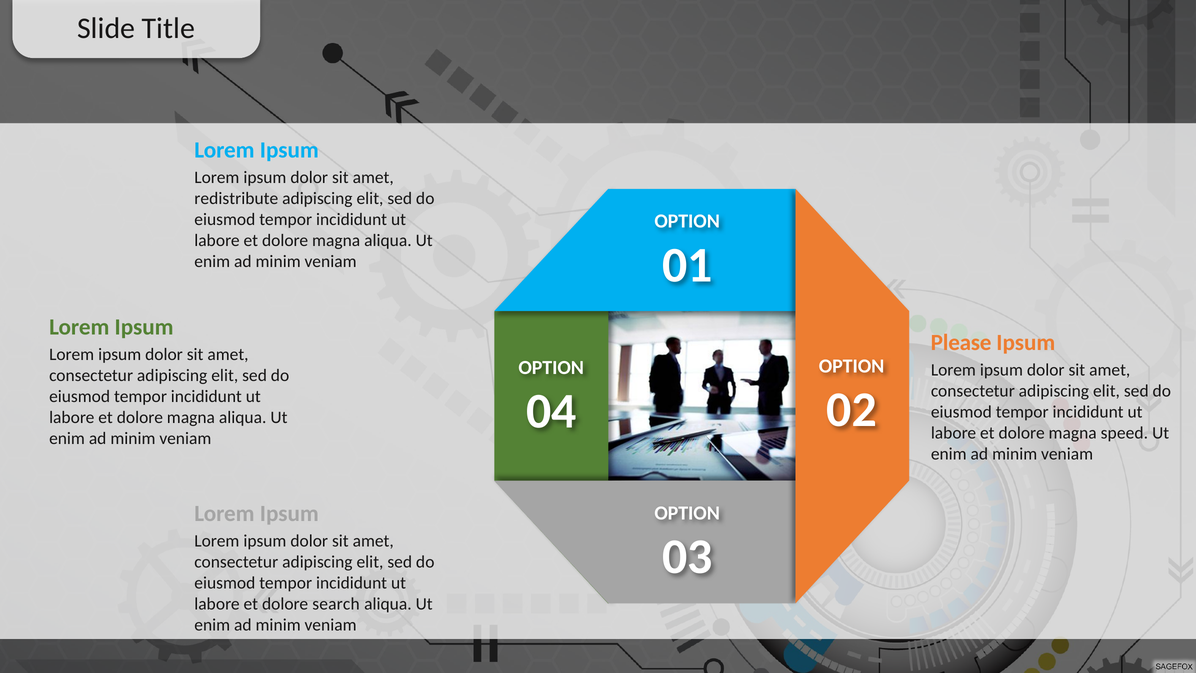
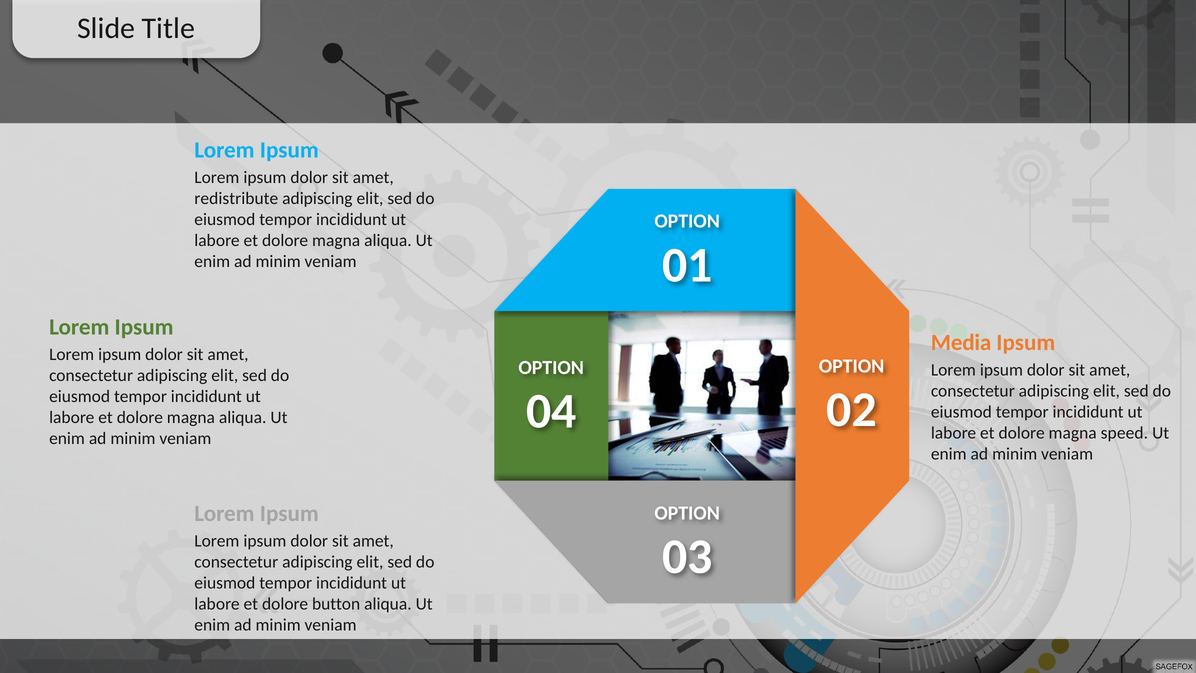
Please: Please -> Media
search: search -> button
